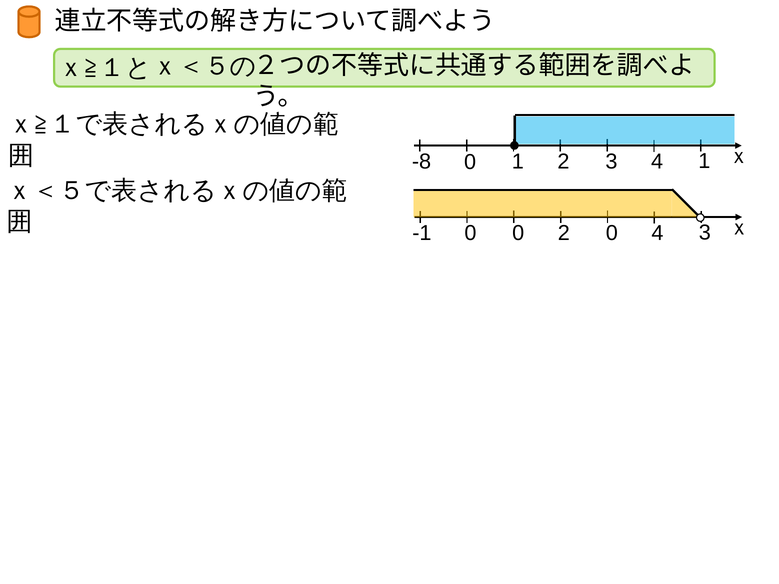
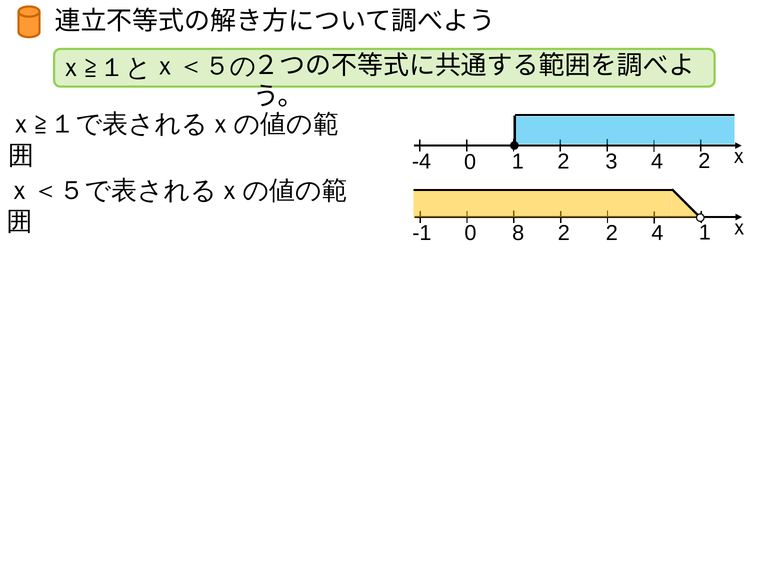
-8: -8 -> -4
4 1: 1 -> 2
0 0: 0 -> 8
2 0: 0 -> 2
4 3: 3 -> 1
